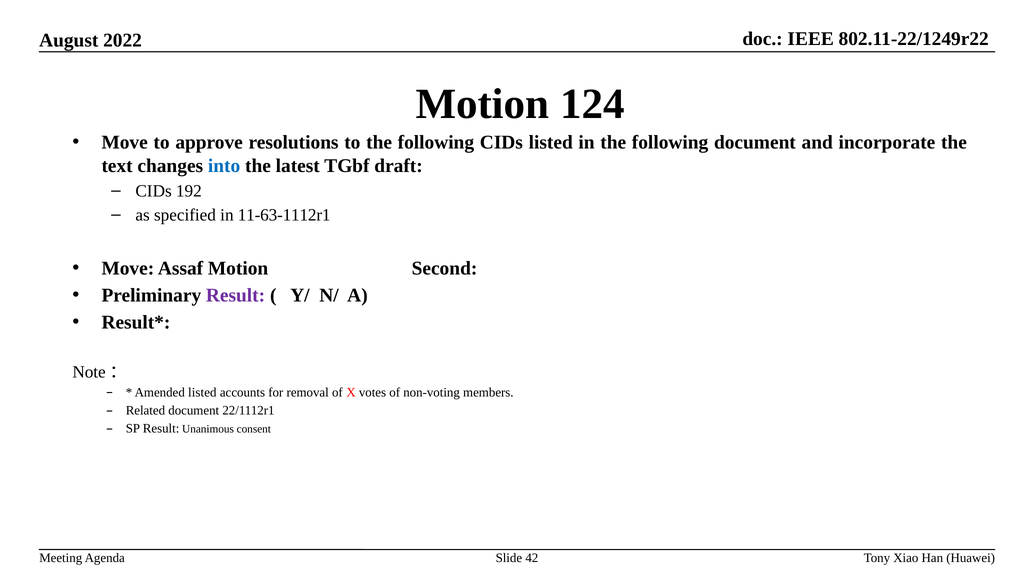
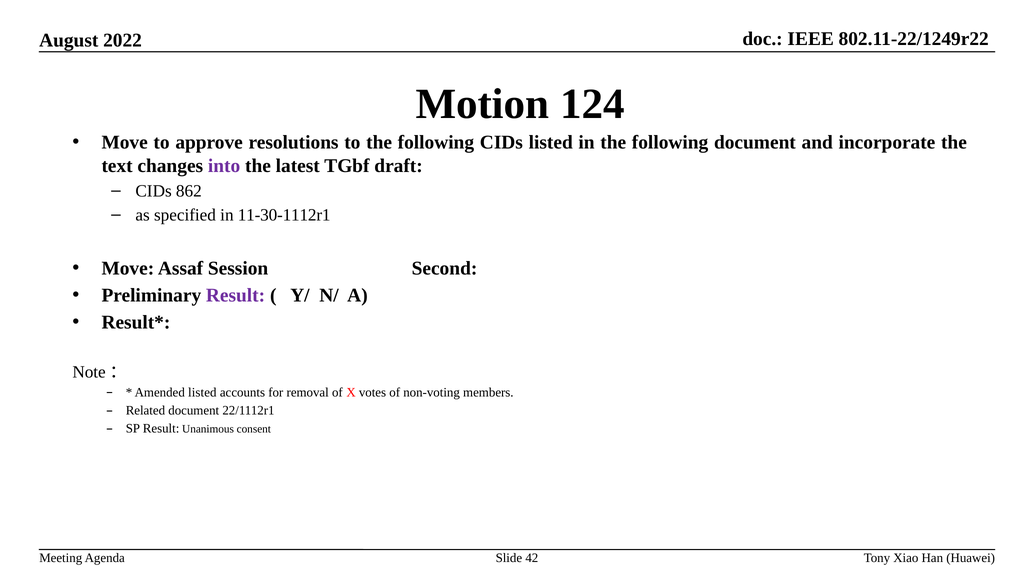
into colour: blue -> purple
192: 192 -> 862
11-63-1112r1: 11-63-1112r1 -> 11-30-1112r1
Assaf Motion: Motion -> Session
